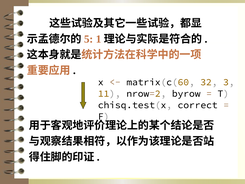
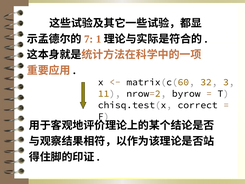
5: 5 -> 7
